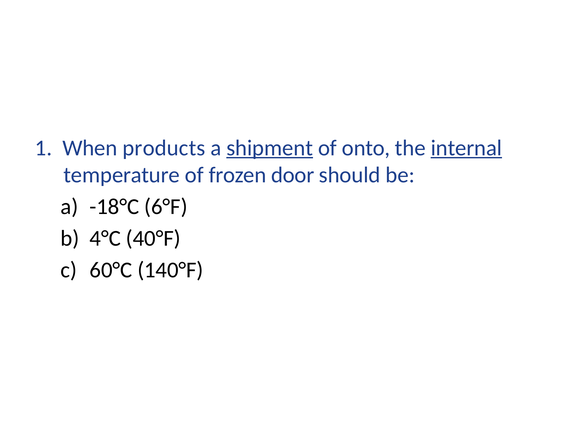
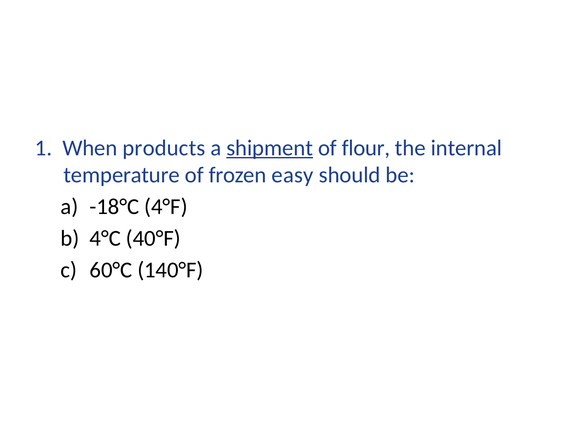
onto: onto -> flour
internal underline: present -> none
door: door -> easy
6°F: 6°F -> 4°F
